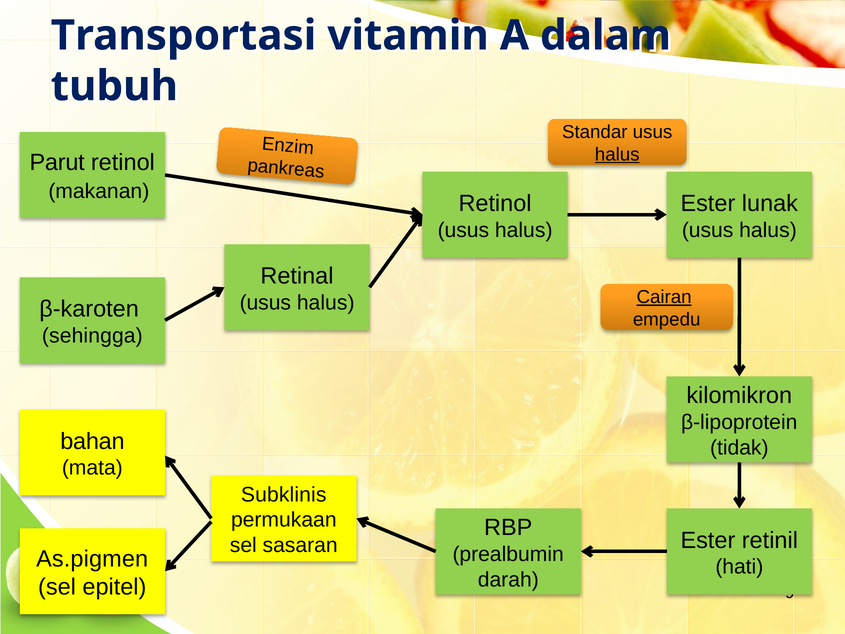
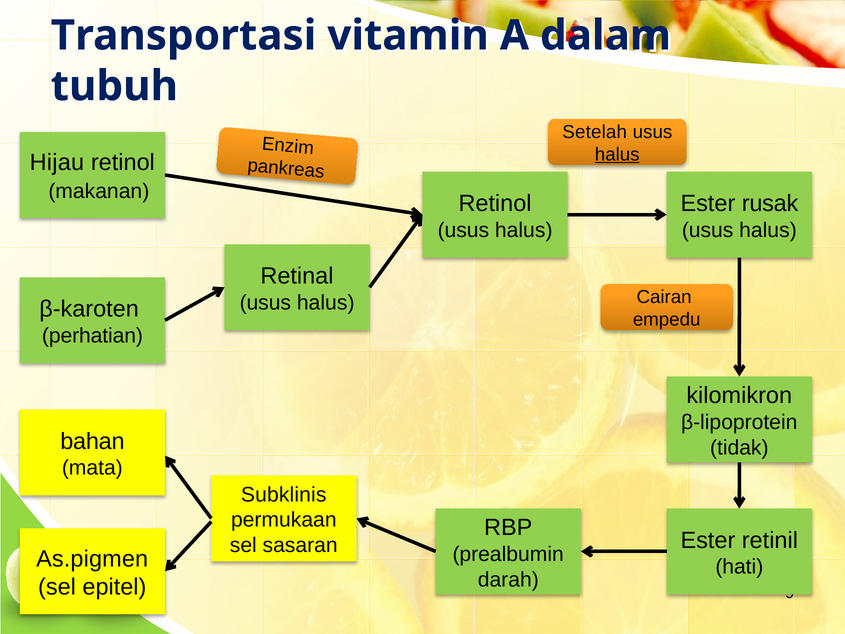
Standar: Standar -> Setelah
Parut: Parut -> Hijau
lunak: lunak -> rusak
Cairan underline: present -> none
sehingga: sehingga -> perhatian
